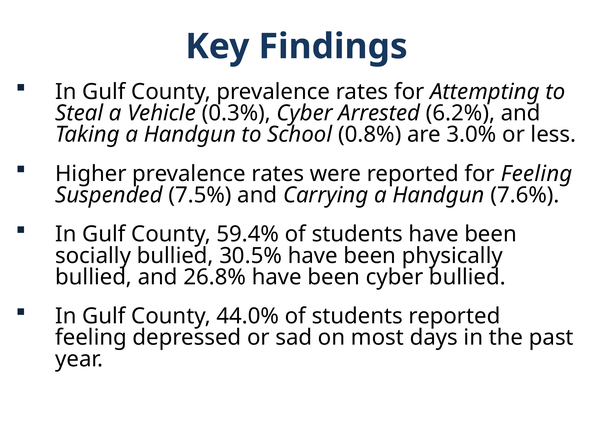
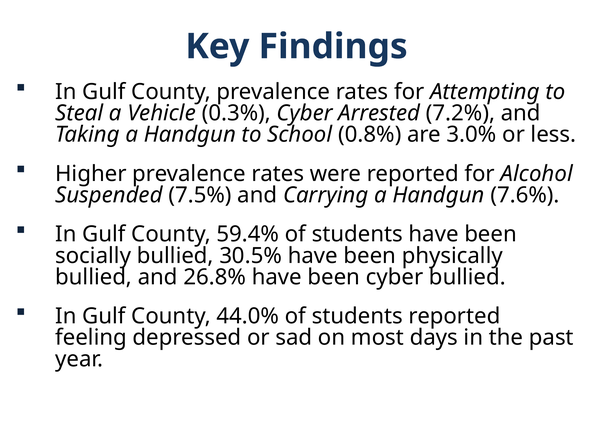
6.2%: 6.2% -> 7.2%
for Feeling: Feeling -> Alcohol
